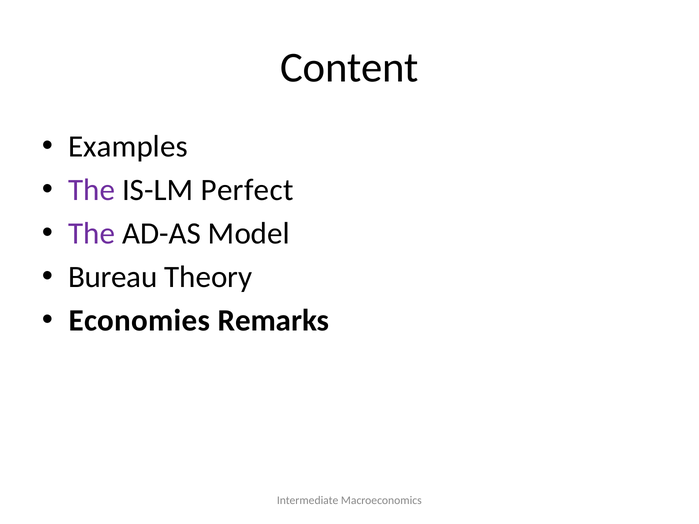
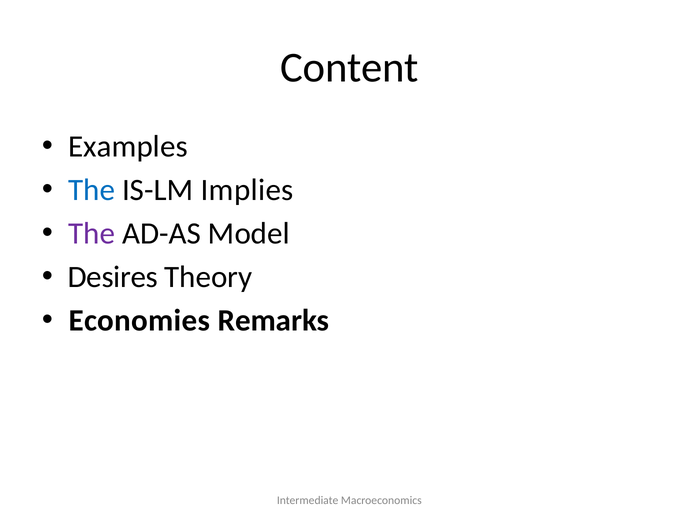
The at (92, 190) colour: purple -> blue
Perfect: Perfect -> Implies
Bureau: Bureau -> Desires
